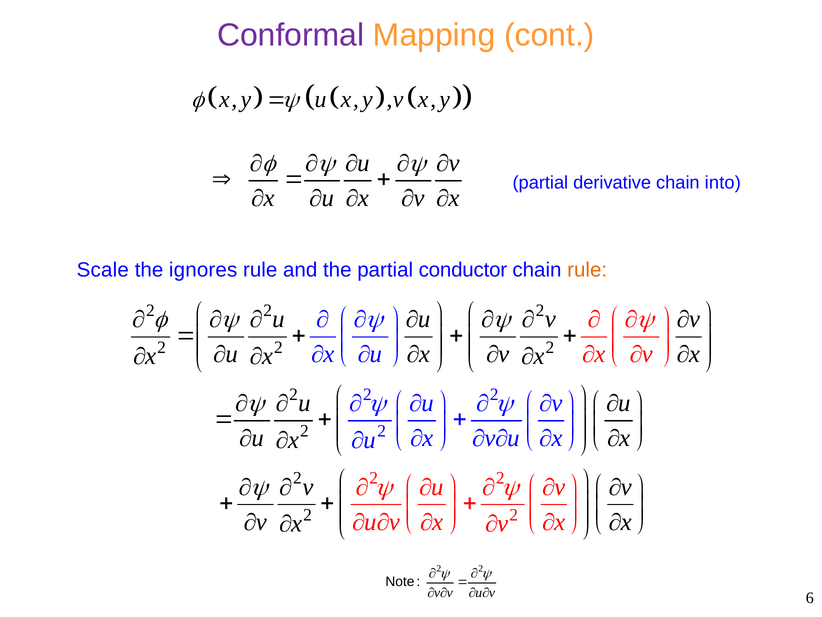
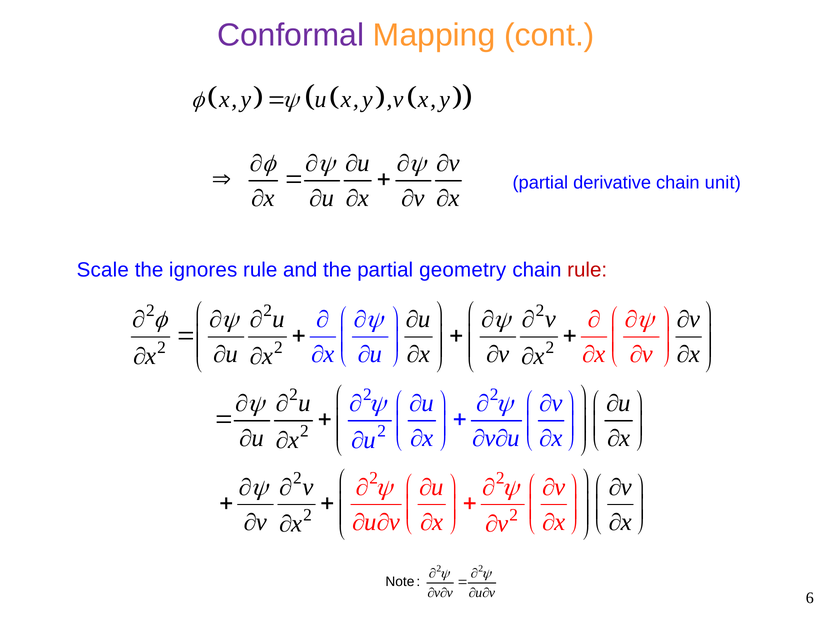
into: into -> unit
conductor: conductor -> geometry
rule at (587, 270) colour: orange -> red
